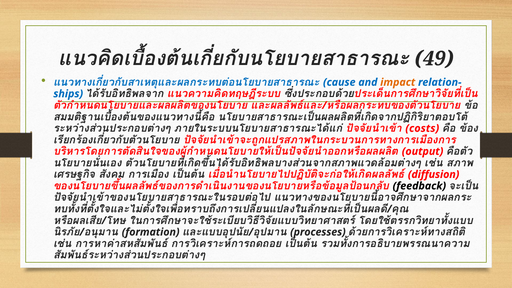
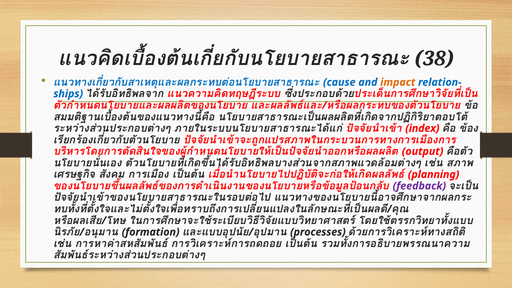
49: 49 -> 38
costs: costs -> index
diffusion: diffusion -> planning
feedback colour: black -> purple
